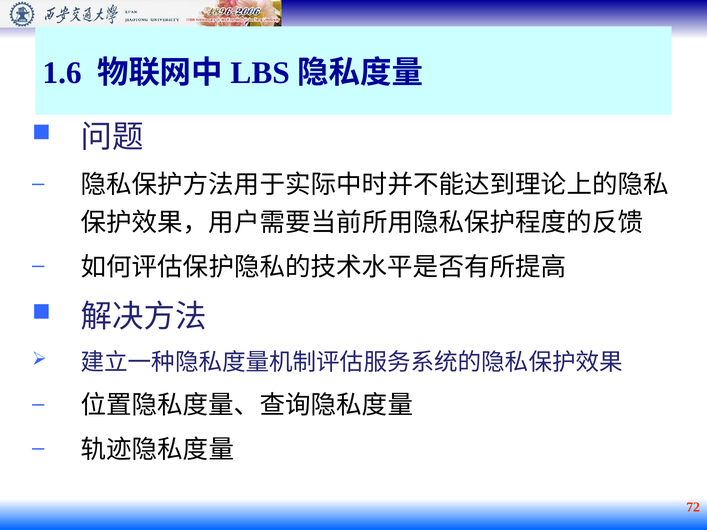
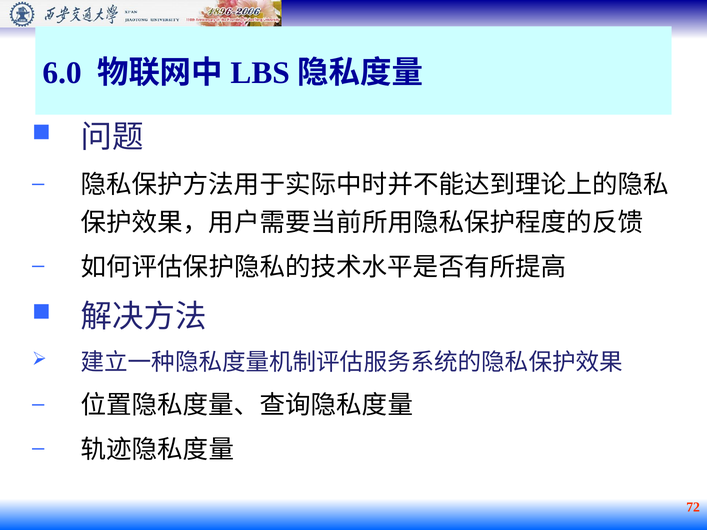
1.6: 1.6 -> 6.0
